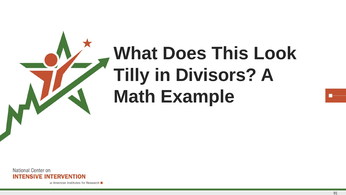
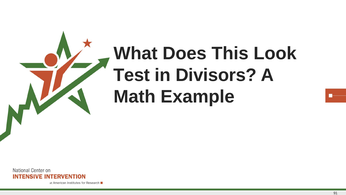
Tilly: Tilly -> Test
